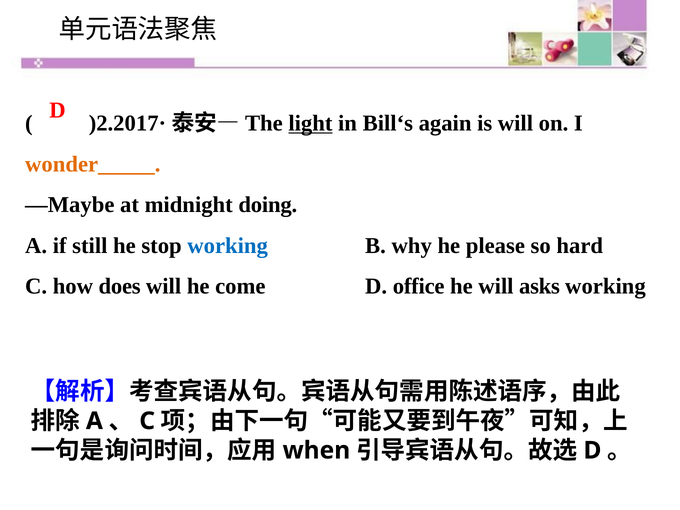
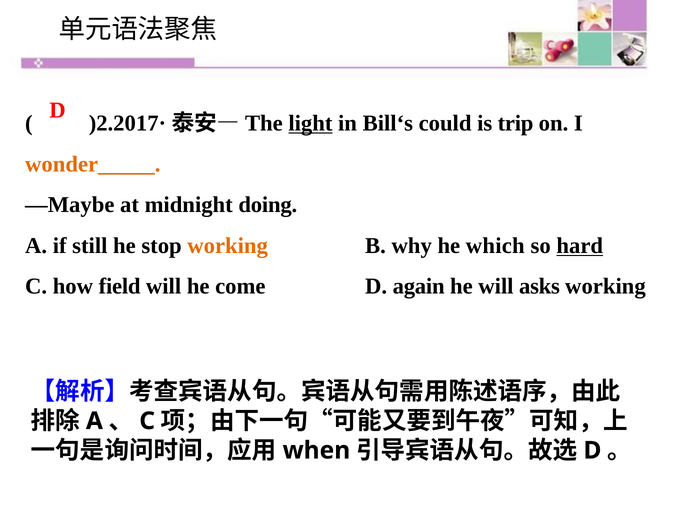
again: again -> could
is will: will -> trip
working at (228, 246) colour: blue -> orange
please: please -> which
hard underline: none -> present
does: does -> field
office: office -> again
